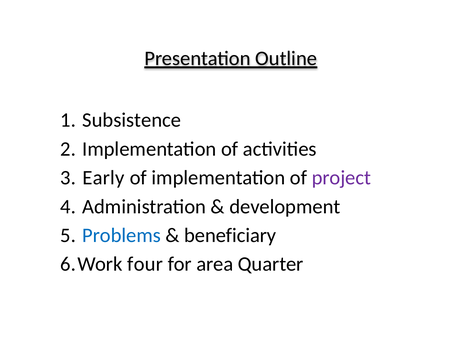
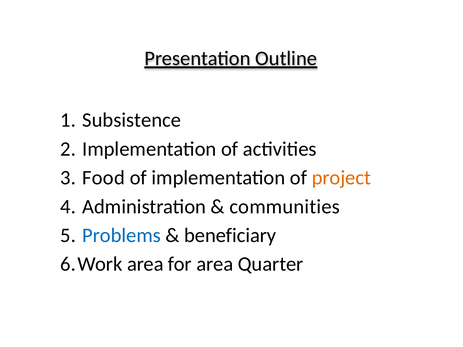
Early: Early -> Food
project colour: purple -> orange
development: development -> communities
four at (145, 264): four -> area
